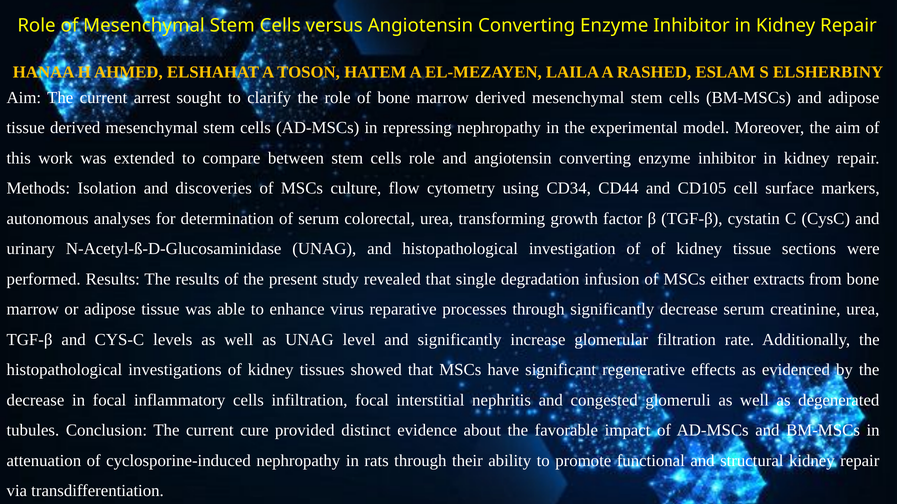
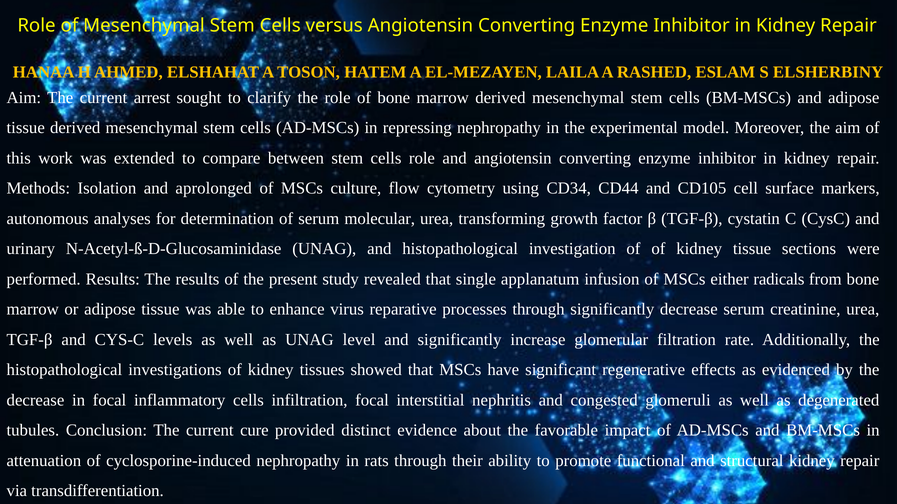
discoveries: discoveries -> aprolonged
colorectal: colorectal -> molecular
degradation: degradation -> applanatum
extracts: extracts -> radicals
